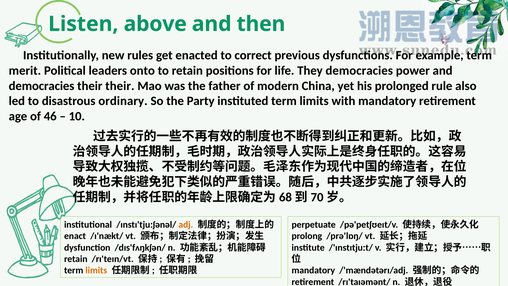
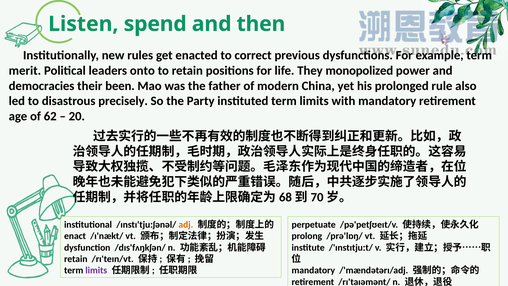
above: above -> spend
They democracies: democracies -> monopolized
their their: their -> been
ordinary: ordinary -> precisely
46: 46 -> 62
10: 10 -> 20
limits at (96, 270) colour: orange -> purple
